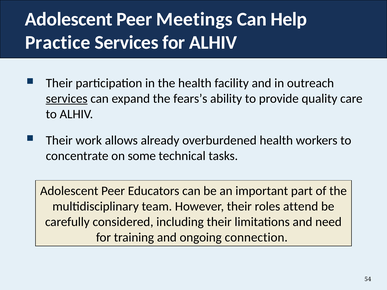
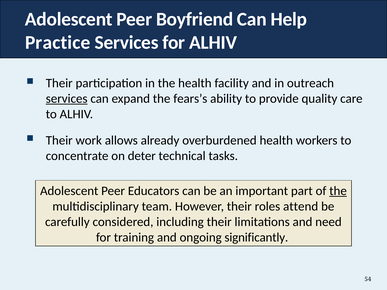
Meetings: Meetings -> Boyfriend
some: some -> deter
the at (338, 191) underline: none -> present
connection: connection -> significantly
